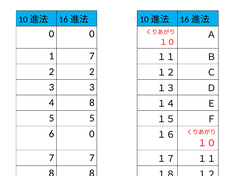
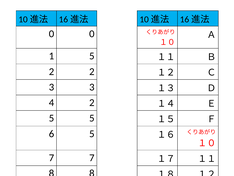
1 7: 7 -> 5
4 8: 8 -> 2
6 0: 0 -> 5
